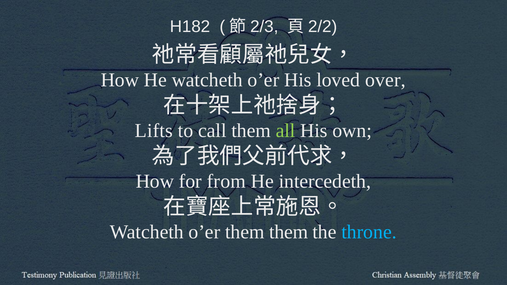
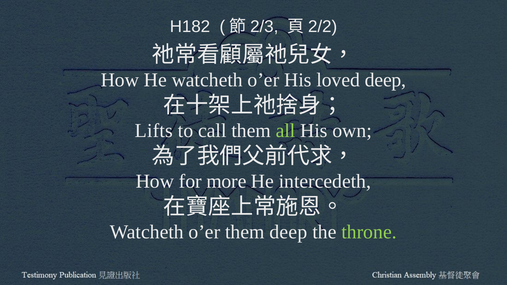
loved over: over -> deep
from: from -> more
them them: them -> deep
throne colour: light blue -> light green
